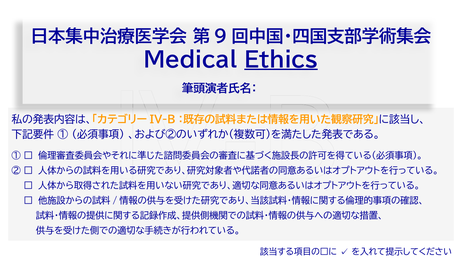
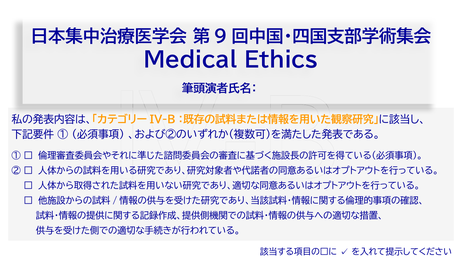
Ethics underline: present -> none
